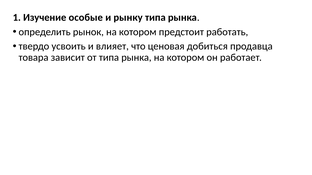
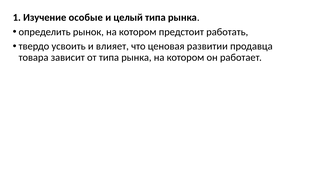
рынку: рынку -> целый
добиться: добиться -> развитии
